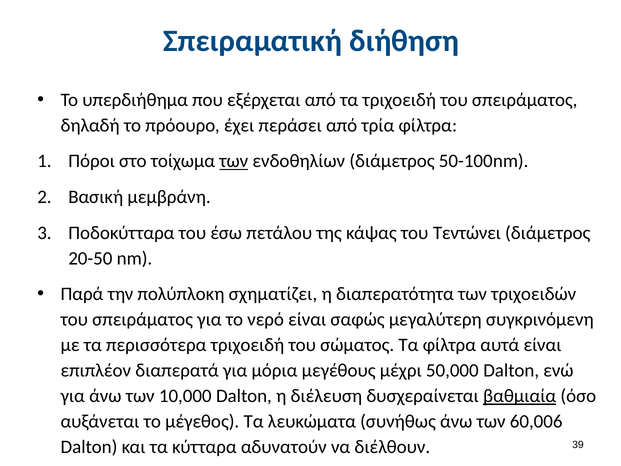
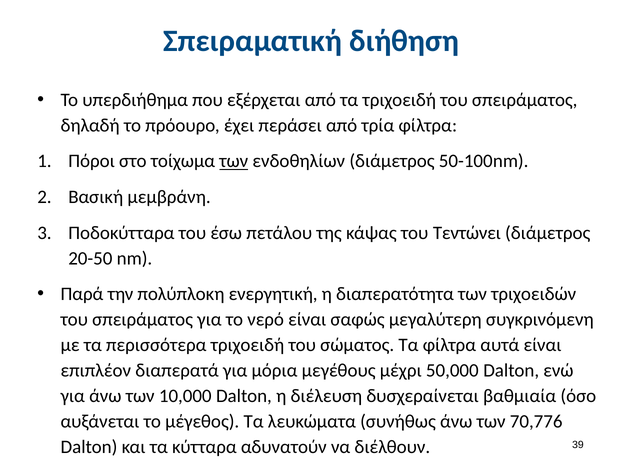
σχηματίζει: σχηματίζει -> ενεργητική
βαθμιαία underline: present -> none
60,006: 60,006 -> 70,776
